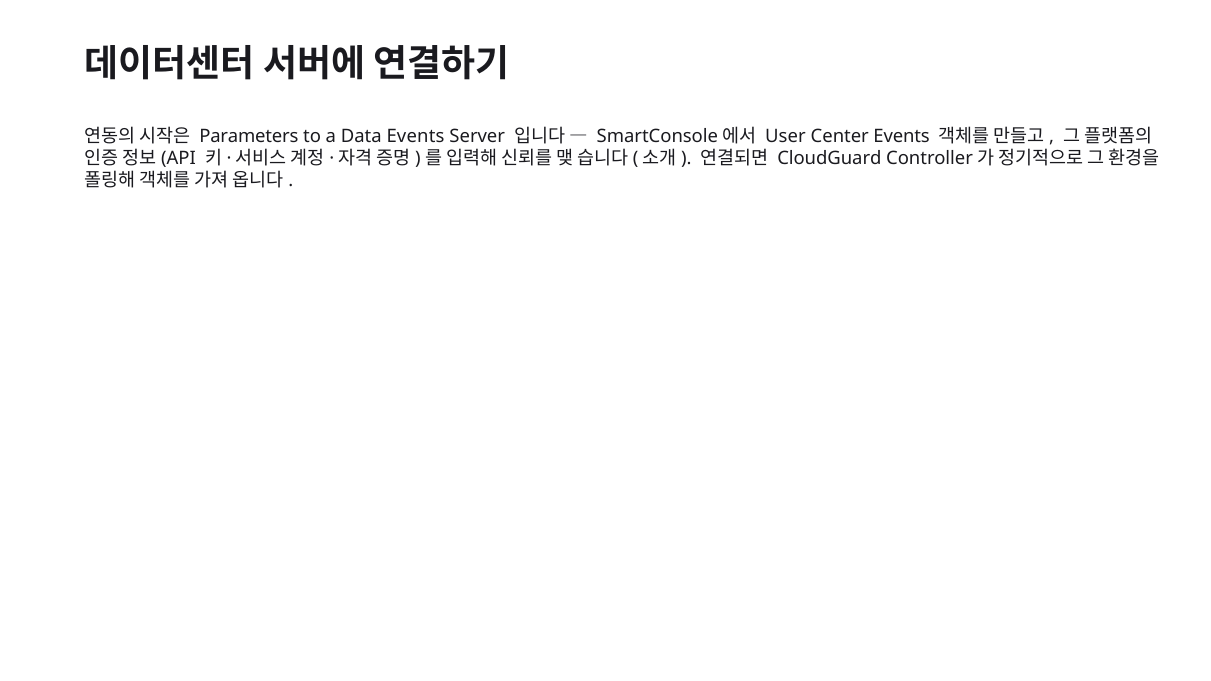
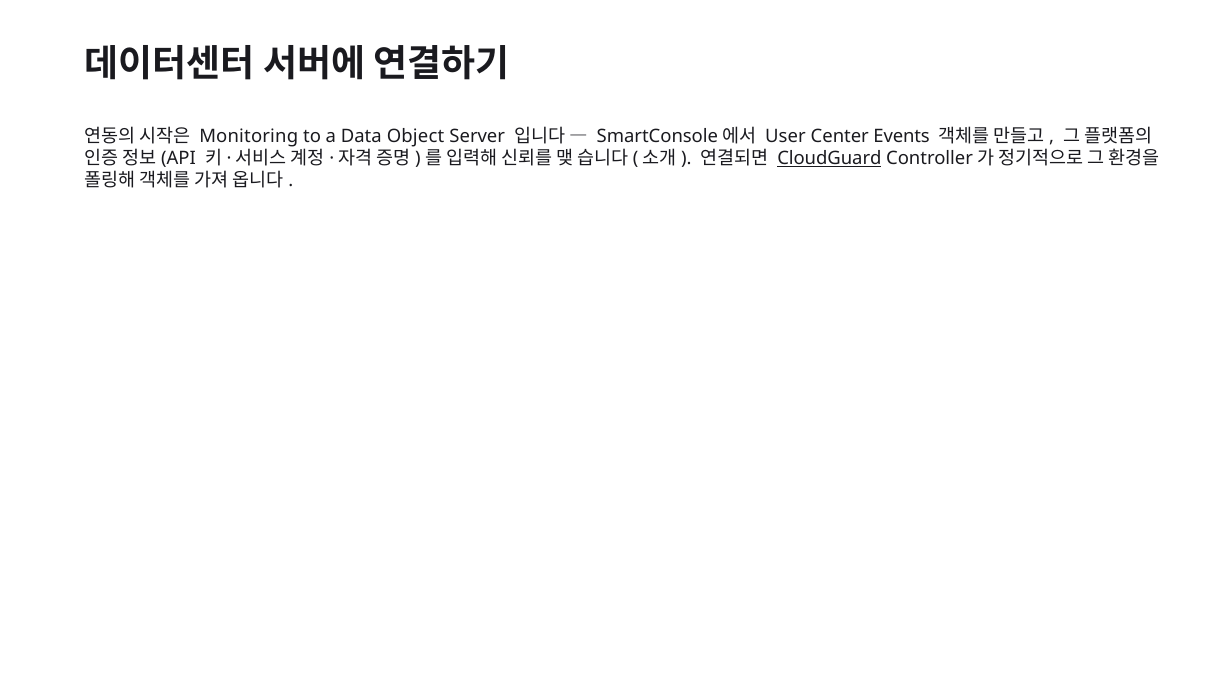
Parameters: Parameters -> Monitoring
Data Events: Events -> Object
CloudGuard underline: none -> present
